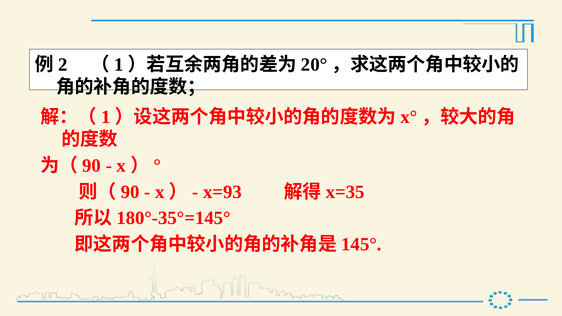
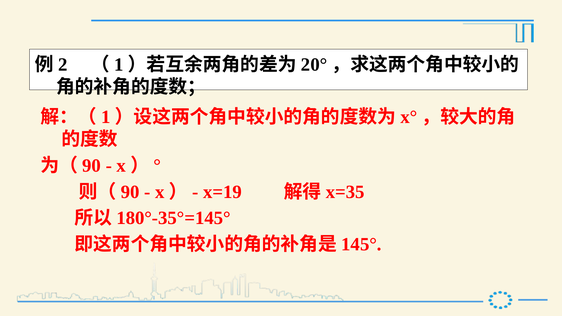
x=93: x=93 -> x=19
